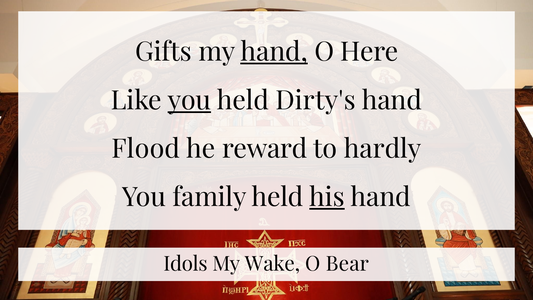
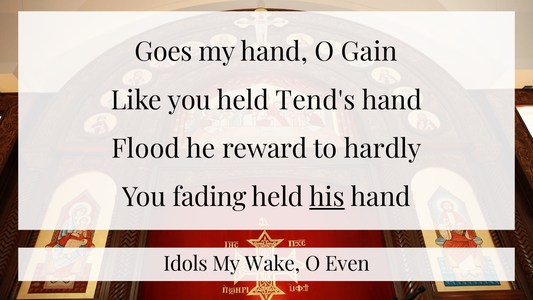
Gifts: Gifts -> Goes
hand at (274, 52) underline: present -> none
Here: Here -> Gain
you at (189, 101) underline: present -> none
Dirty's: Dirty's -> Tend's
family: family -> fading
Bear: Bear -> Even
